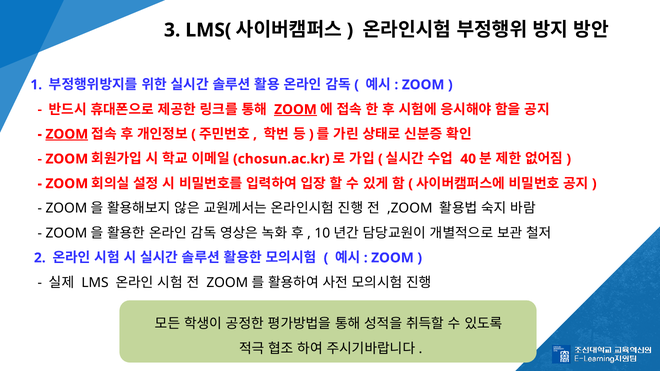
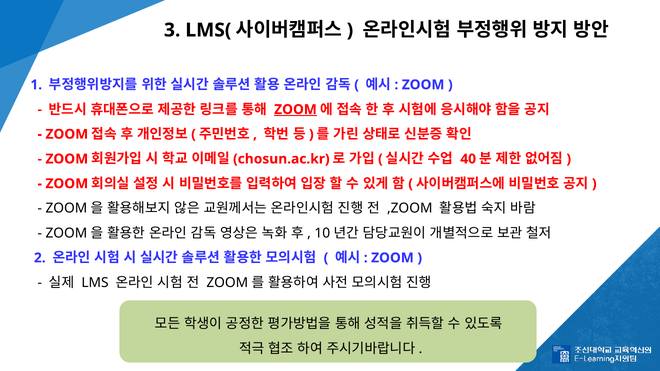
ZOOM at (67, 134) underline: present -> none
